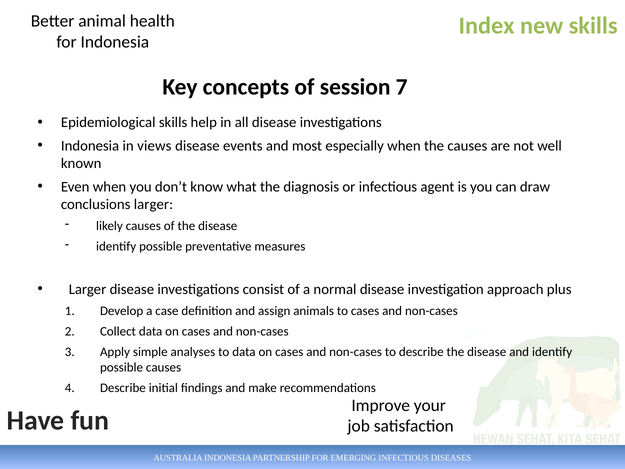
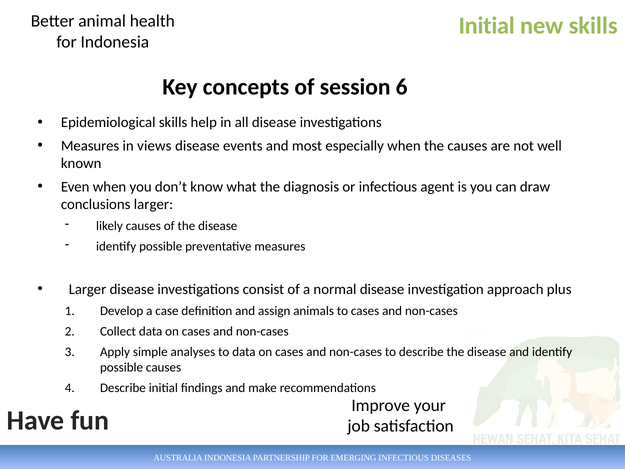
Index at (487, 26): Index -> Initial
7: 7 -> 6
Indonesia at (90, 146): Indonesia -> Measures
